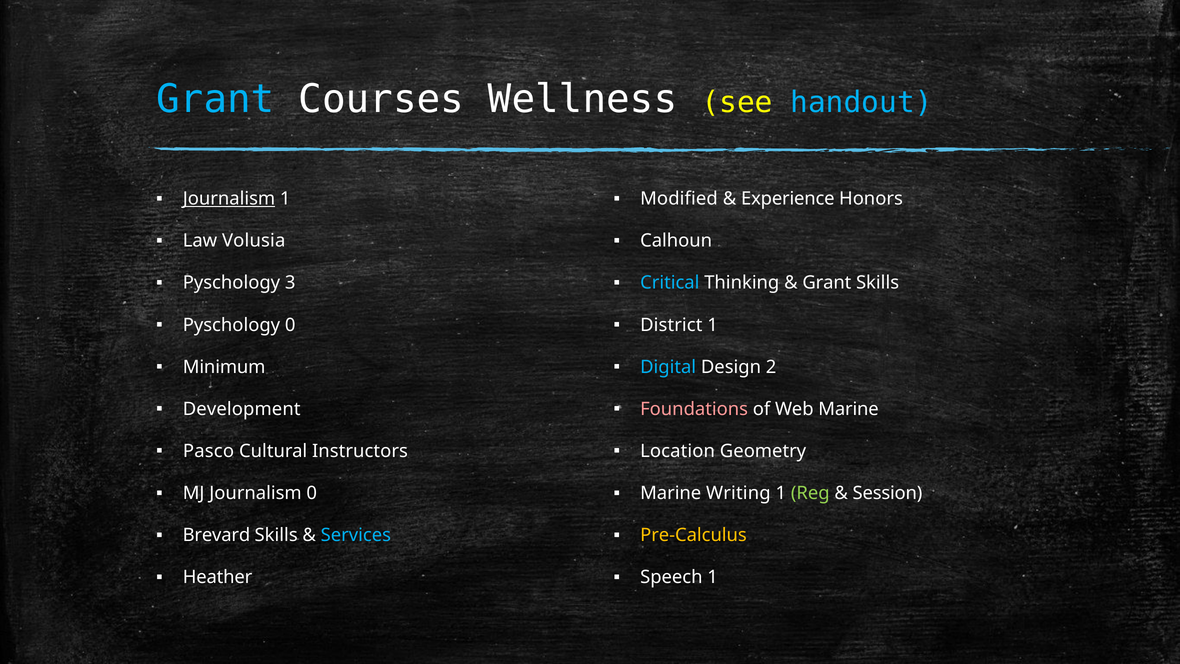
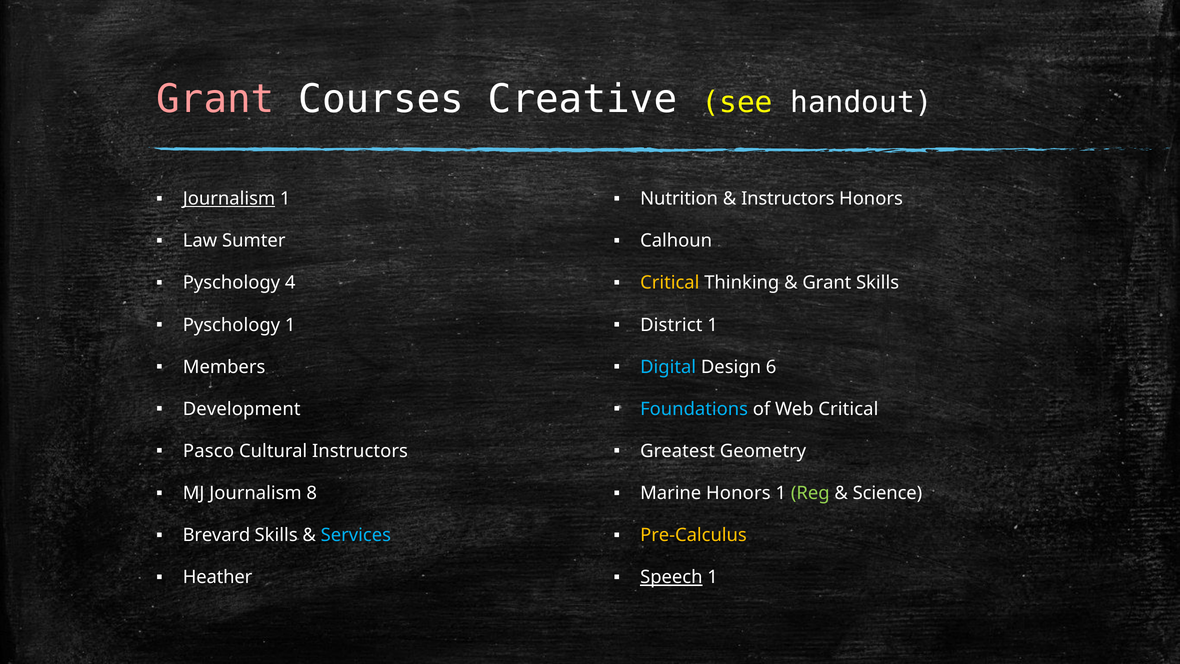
Grant at (215, 99) colour: light blue -> pink
Wellness: Wellness -> Creative
handout colour: light blue -> white
Modified: Modified -> Nutrition
Experience at (788, 199): Experience -> Instructors
Volusia: Volusia -> Sumter
3: 3 -> 4
Critical at (670, 283) colour: light blue -> yellow
Pyschology 0: 0 -> 1
Minimum: Minimum -> Members
2: 2 -> 6
Foundations colour: pink -> light blue
Web Marine: Marine -> Critical
Location: Location -> Greatest
Journalism 0: 0 -> 8
Marine Writing: Writing -> Honors
Session: Session -> Science
Speech underline: none -> present
